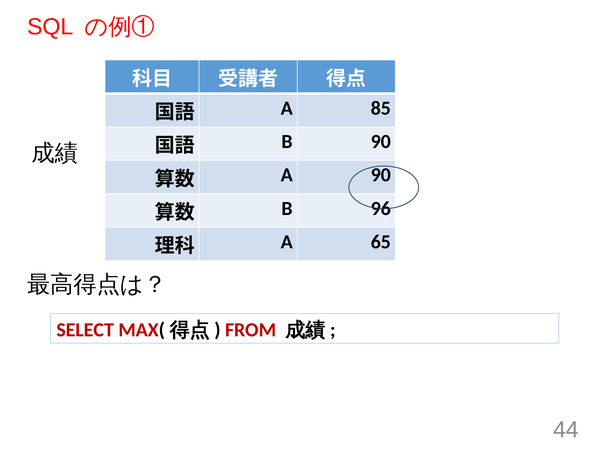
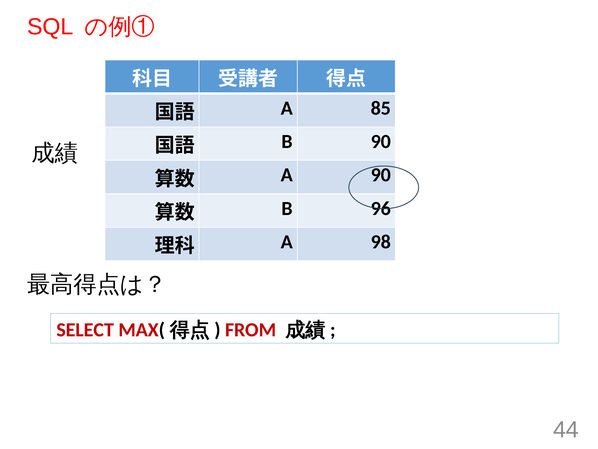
65: 65 -> 98
